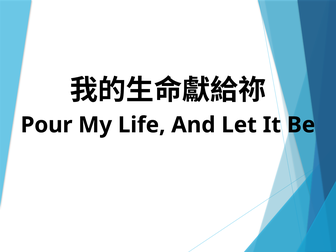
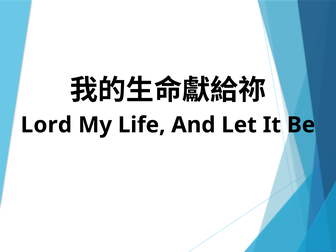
Pour: Pour -> Lord
